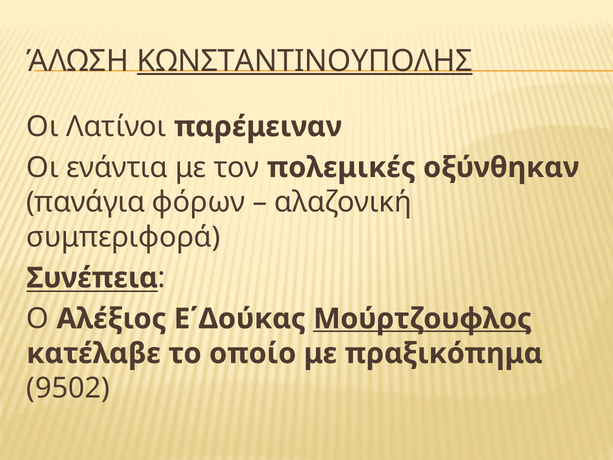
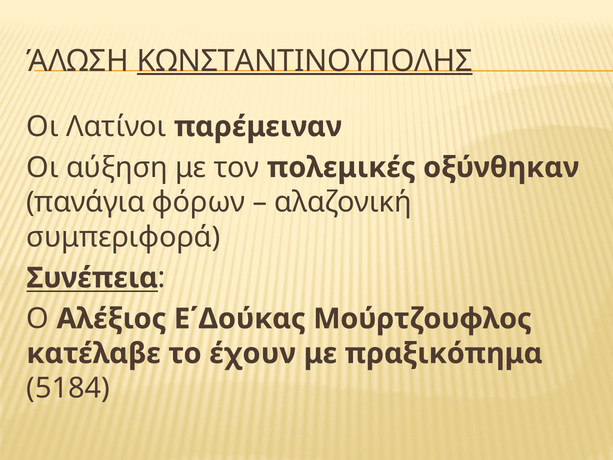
ενάντια: ενάντια -> αύξηση
Μούρτζουφλος underline: present -> none
οποίο: οποίο -> έχουν
9502: 9502 -> 5184
